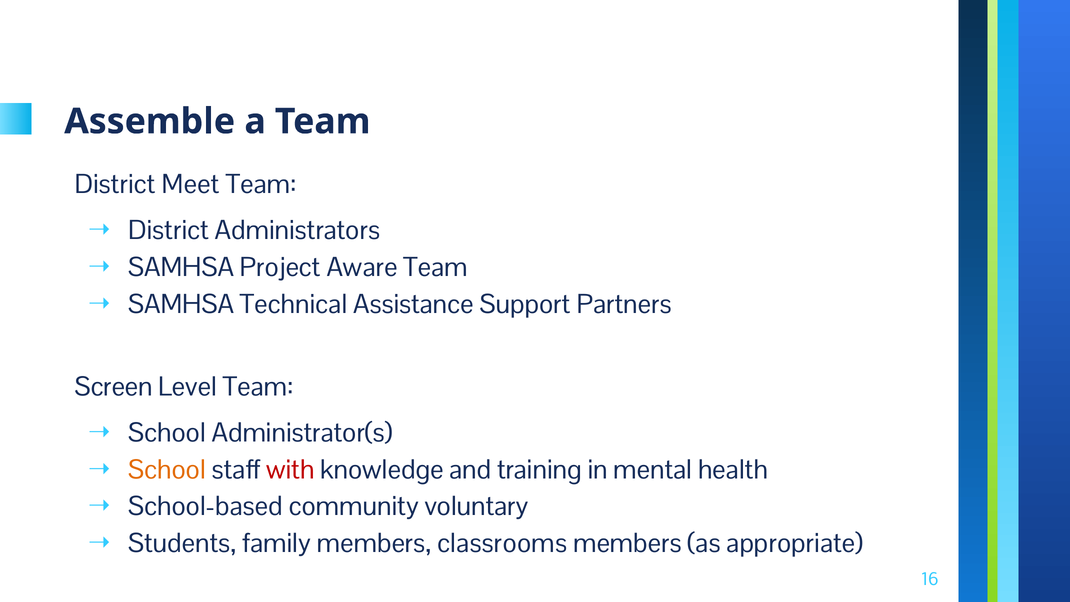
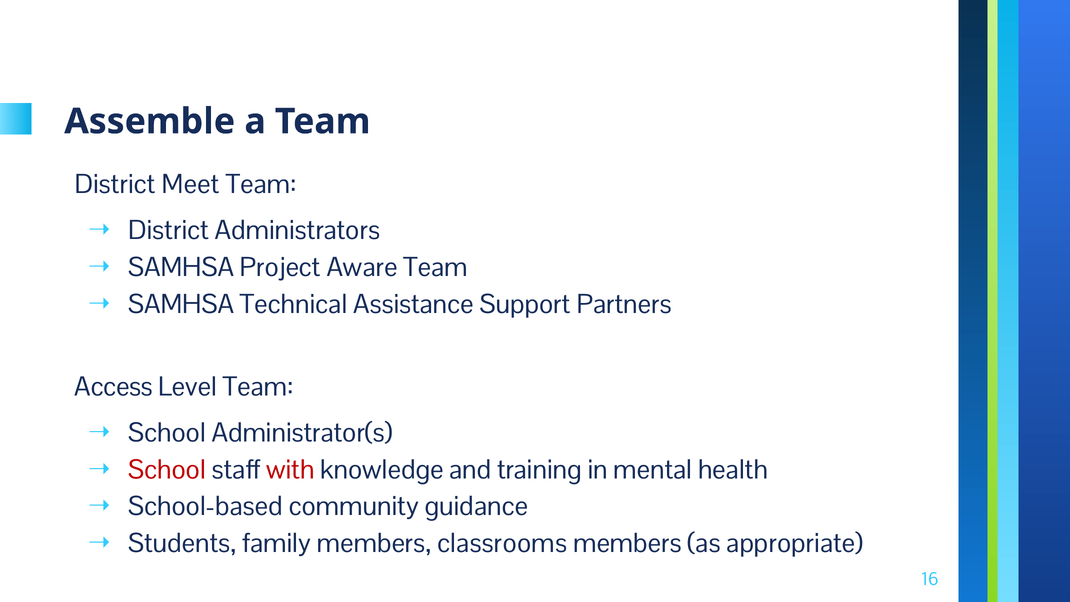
Screen: Screen -> Access
School at (167, 470) colour: orange -> red
voluntary: voluntary -> guidance
